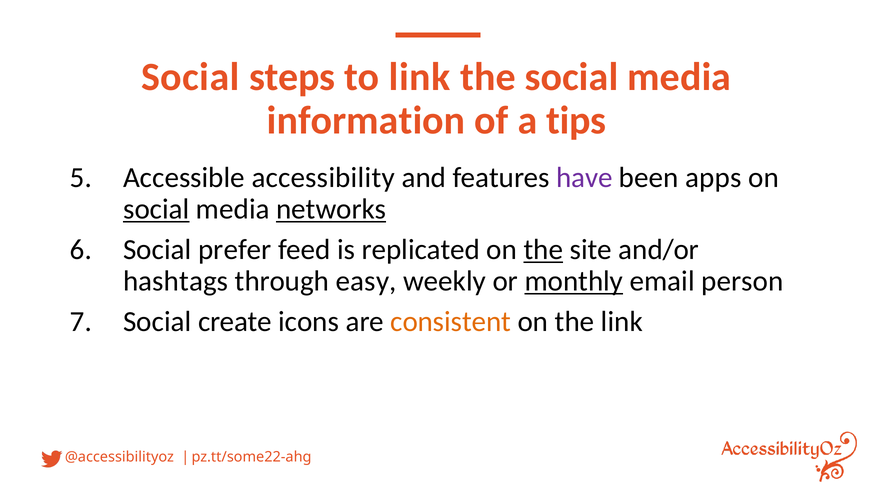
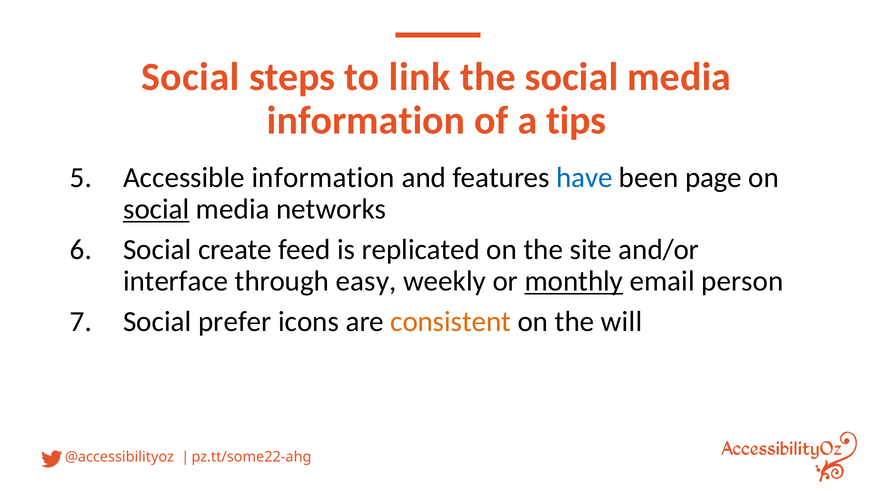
Accessible accessibility: accessibility -> information
have colour: purple -> blue
apps: apps -> page
networks underline: present -> none
prefer: prefer -> create
the at (543, 250) underline: present -> none
hashtags: hashtags -> interface
create: create -> prefer
the link: link -> will
